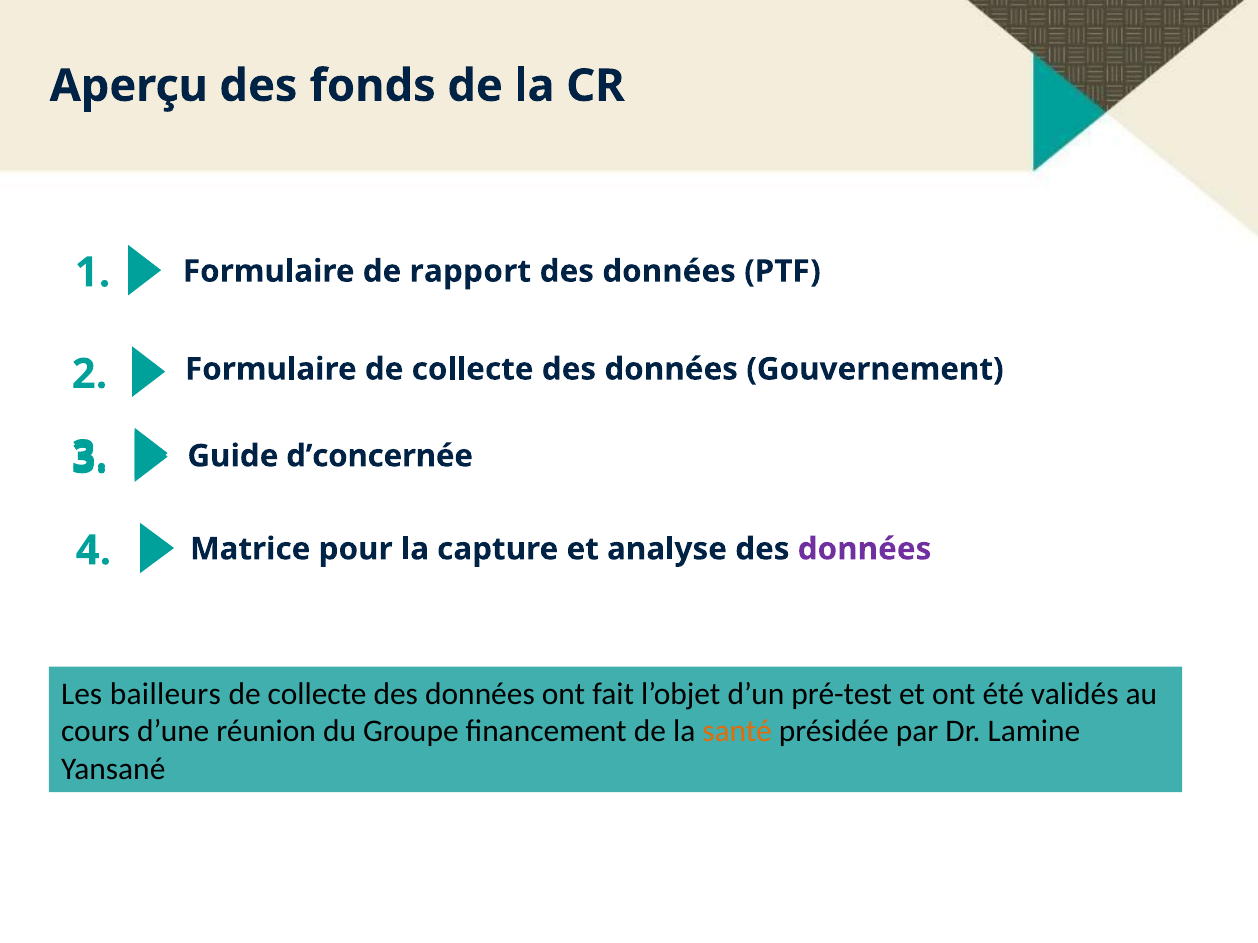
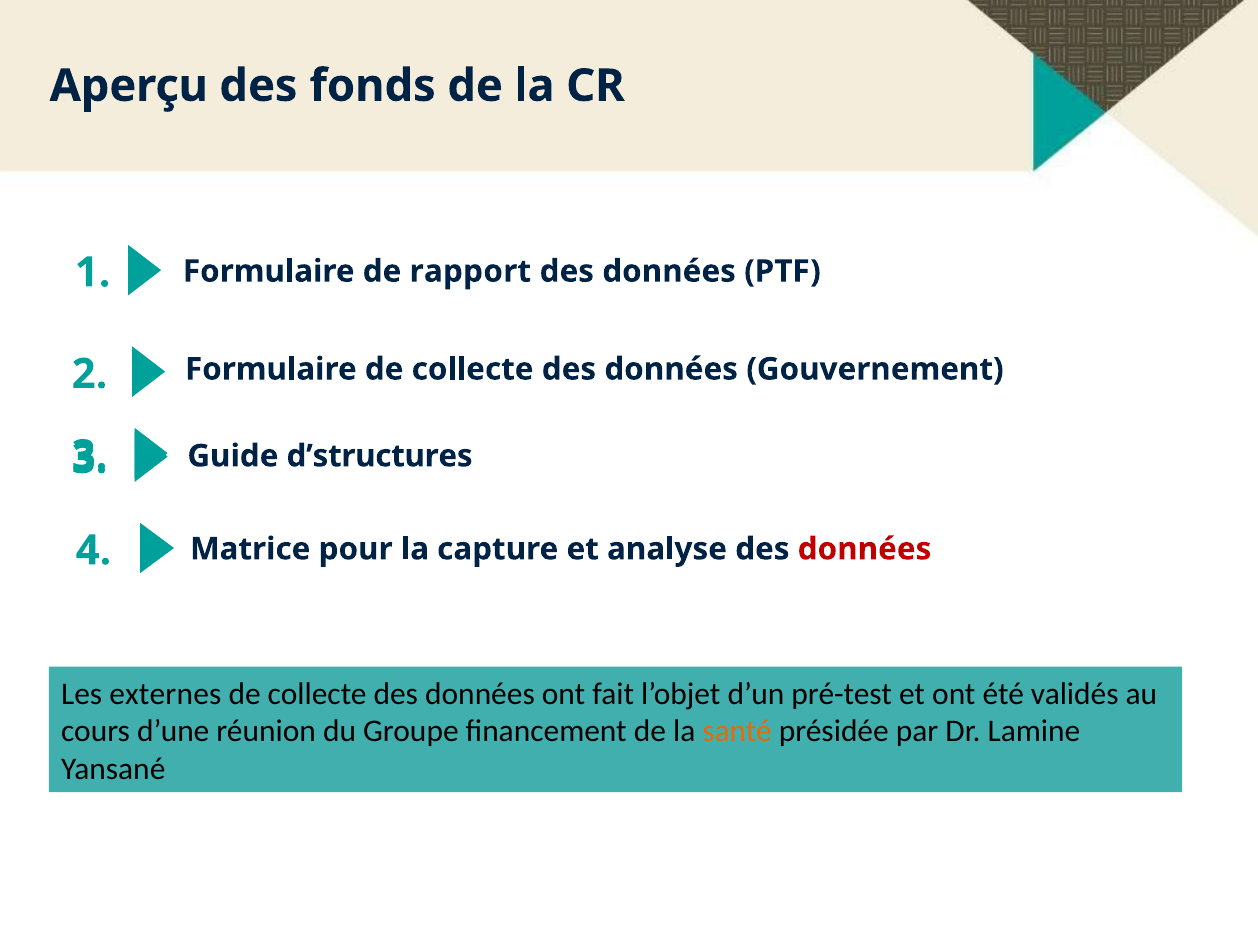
d’concernée: d’concernée -> d’structures
données at (865, 549) colour: purple -> red
bailleurs: bailleurs -> externes
